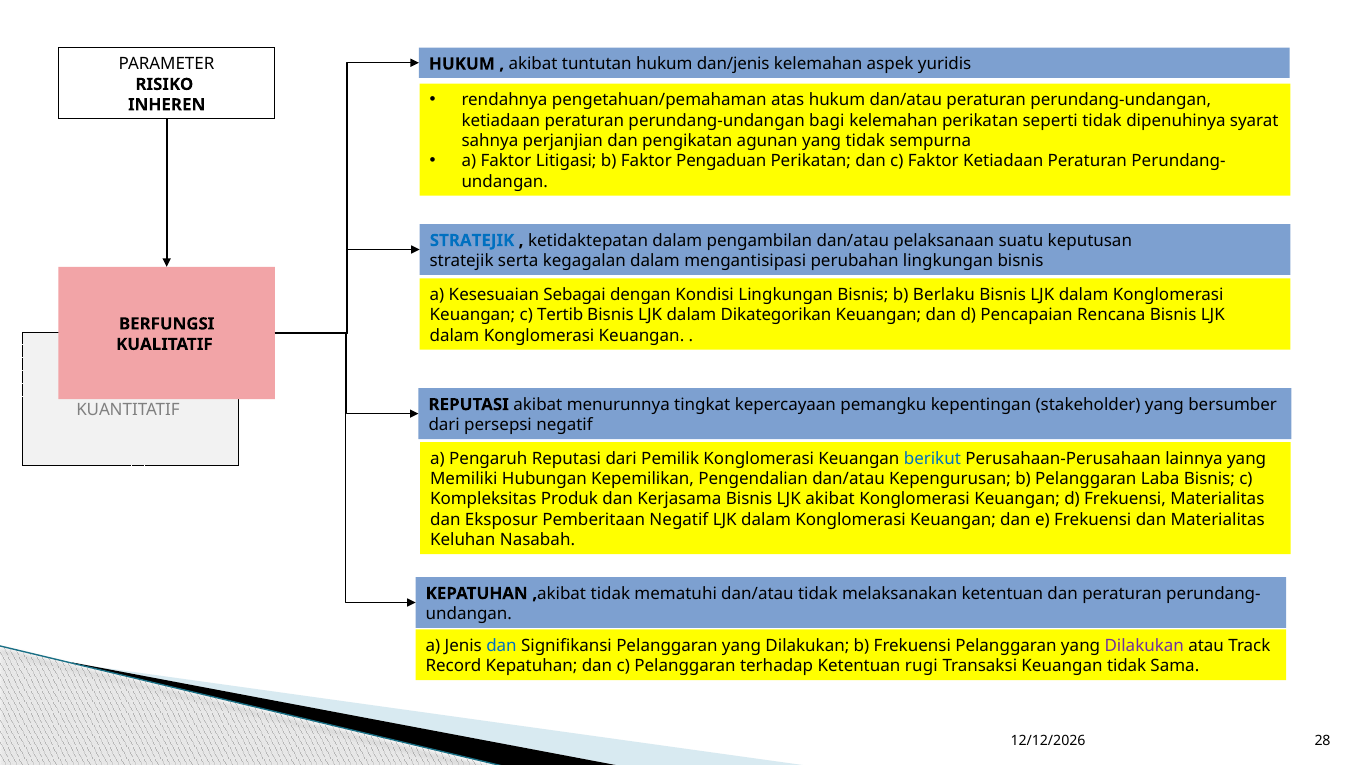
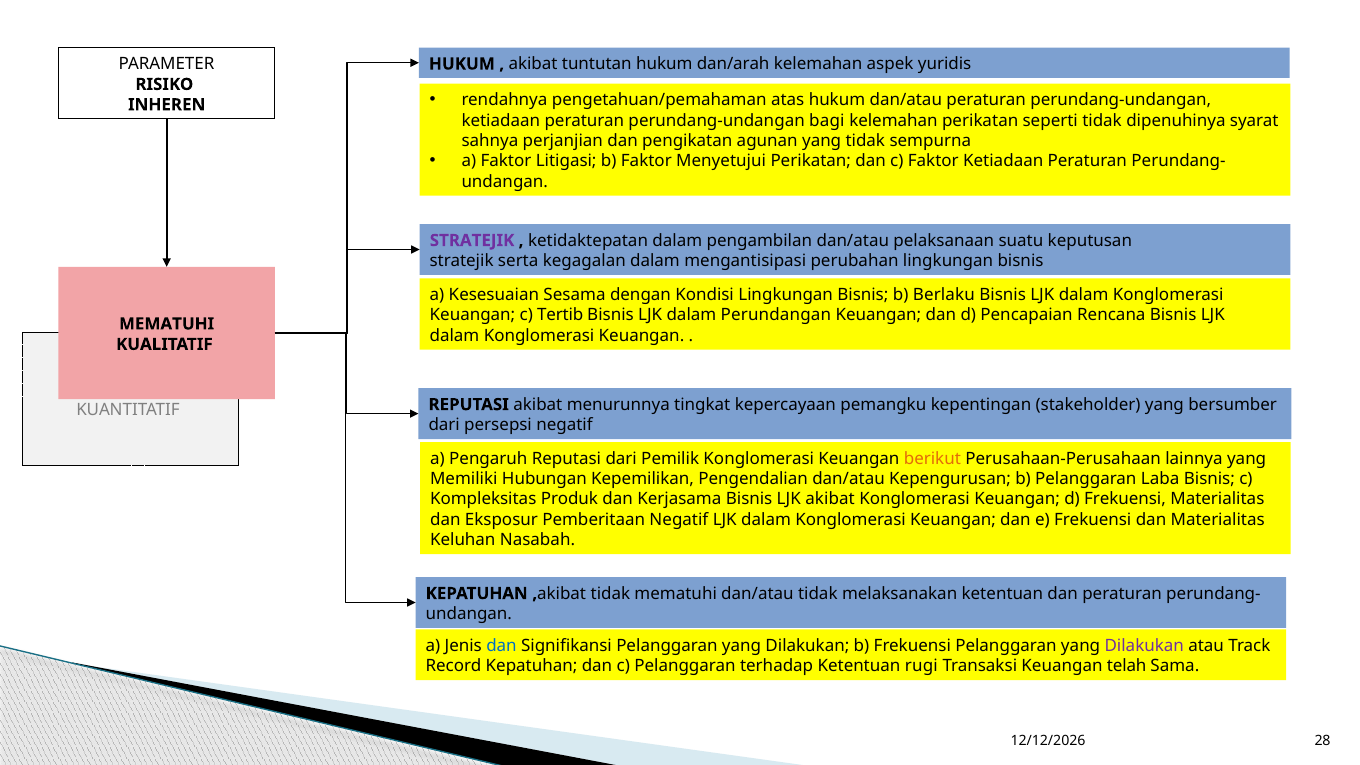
dan/jenis: dan/jenis -> dan/arah
Pengaduan: Pengaduan -> Menyetujui
STRATEJIK at (472, 240) colour: blue -> purple
Sebagai: Sebagai -> Sesama
Dikategorikan: Dikategorikan -> Perundangan
BERFUNGSI at (167, 324): BERFUNGSI -> MEMATUHI
berikut colour: blue -> orange
Keuangan tidak: tidak -> telah
